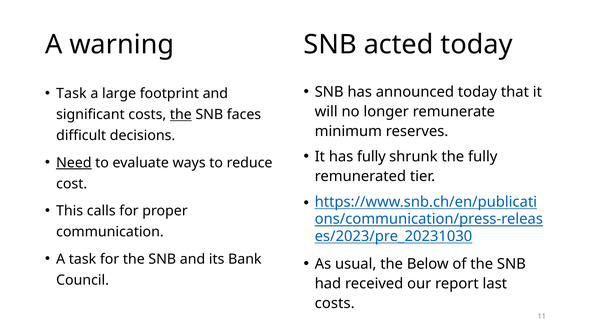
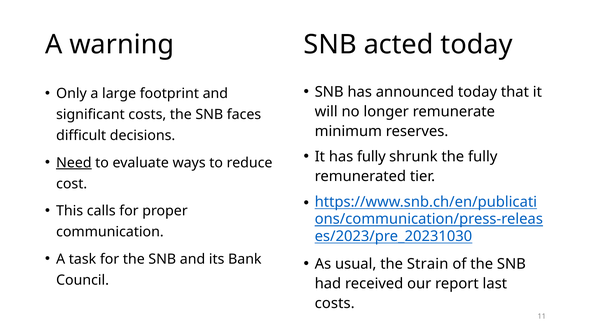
Task at (71, 94): Task -> Only
the at (181, 115) underline: present -> none
Below: Below -> Strain
